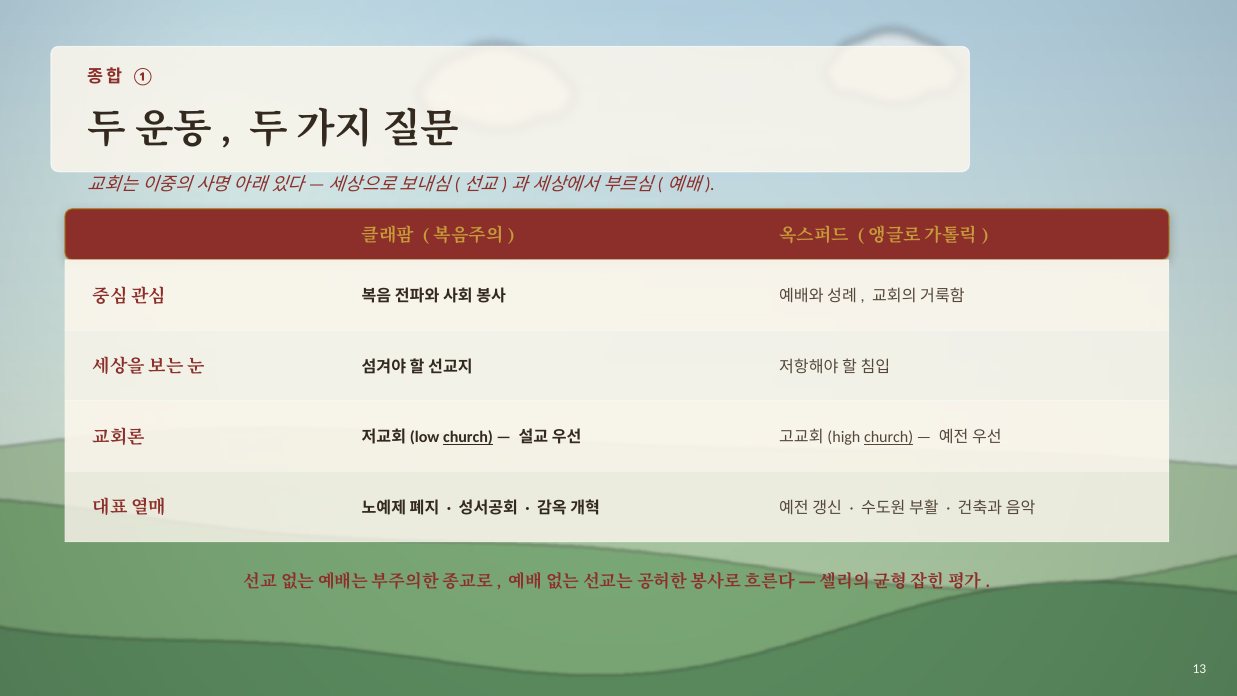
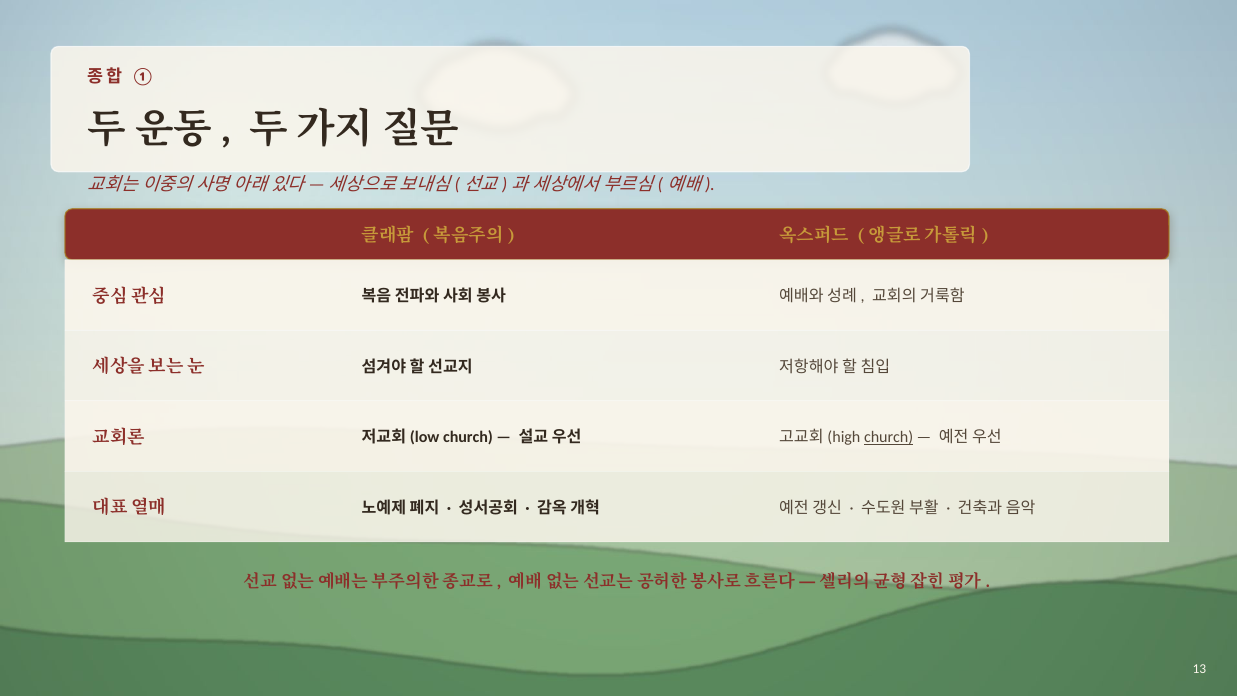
church at (468, 437) underline: present -> none
